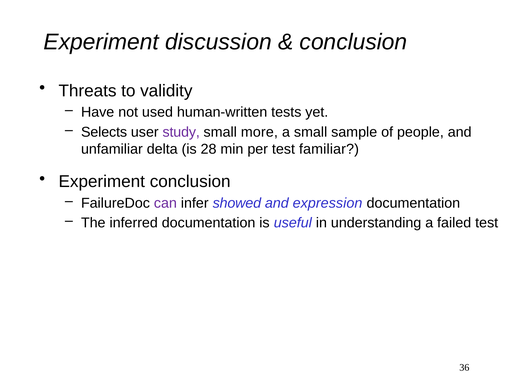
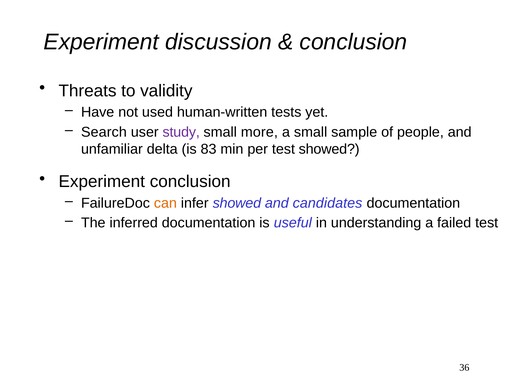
Selects: Selects -> Search
28: 28 -> 83
test familiar: familiar -> showed
can colour: purple -> orange
expression: expression -> candidates
